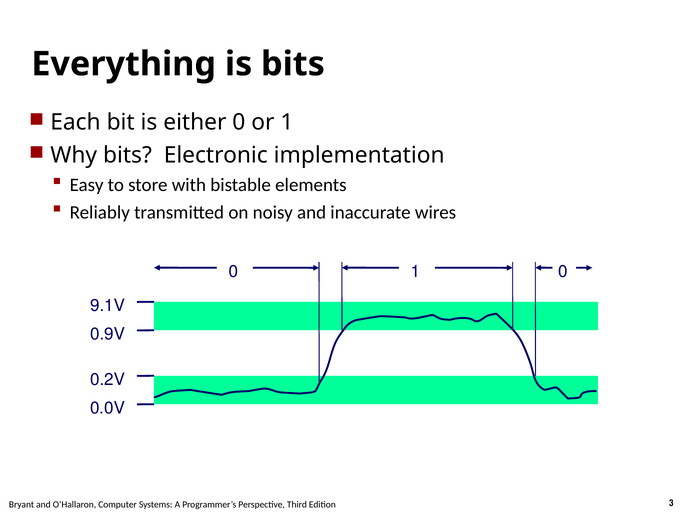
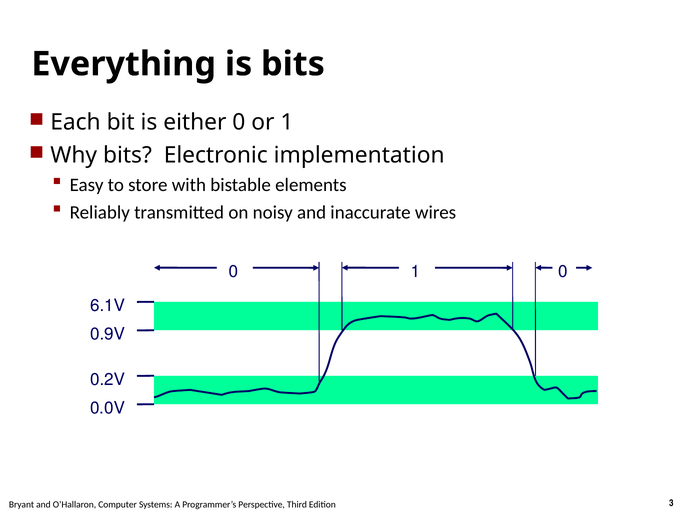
9.1V: 9.1V -> 6.1V
